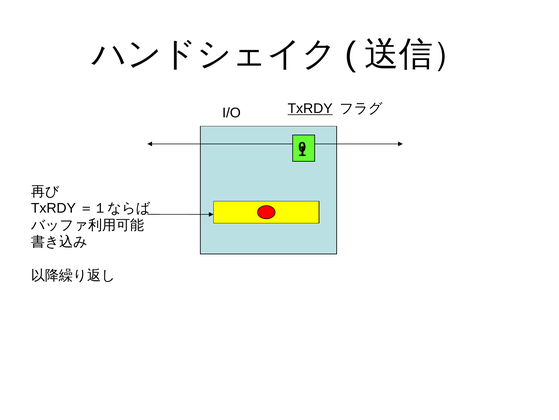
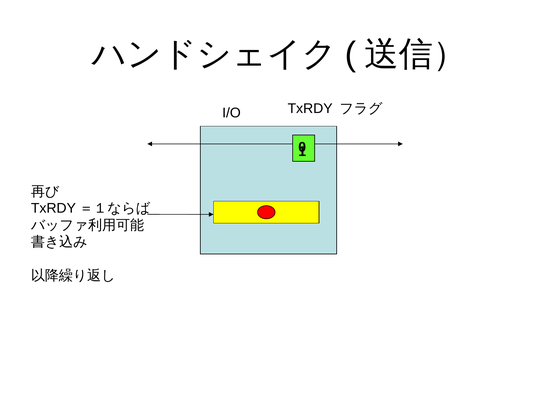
TxRDY underline: present -> none
